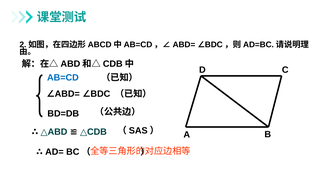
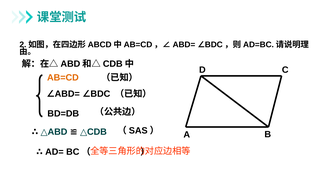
AB=CD colour: blue -> orange
